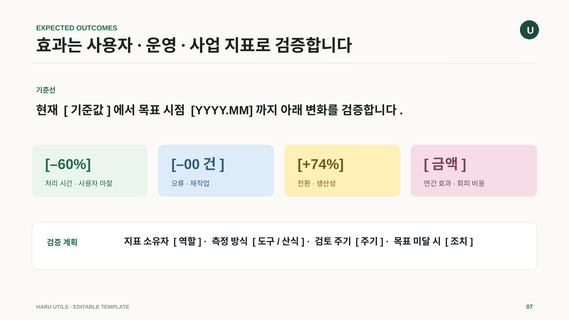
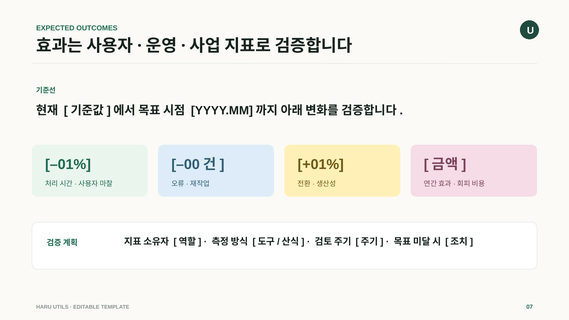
–60%: –60% -> –01%
+74%: +74% -> +01%
